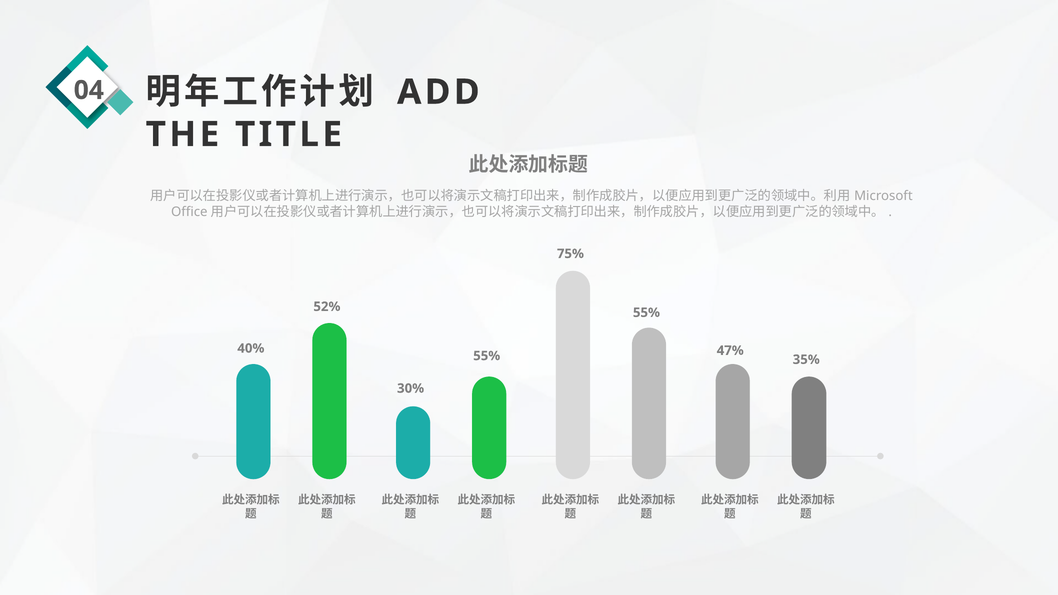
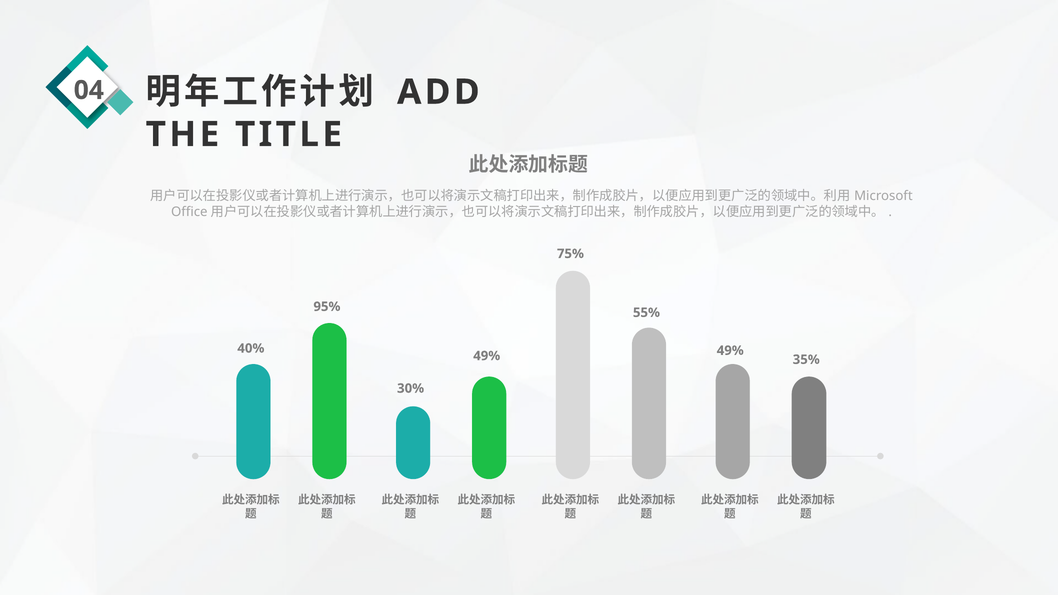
52%: 52% -> 95%
47% at (730, 351): 47% -> 49%
55% at (487, 356): 55% -> 49%
